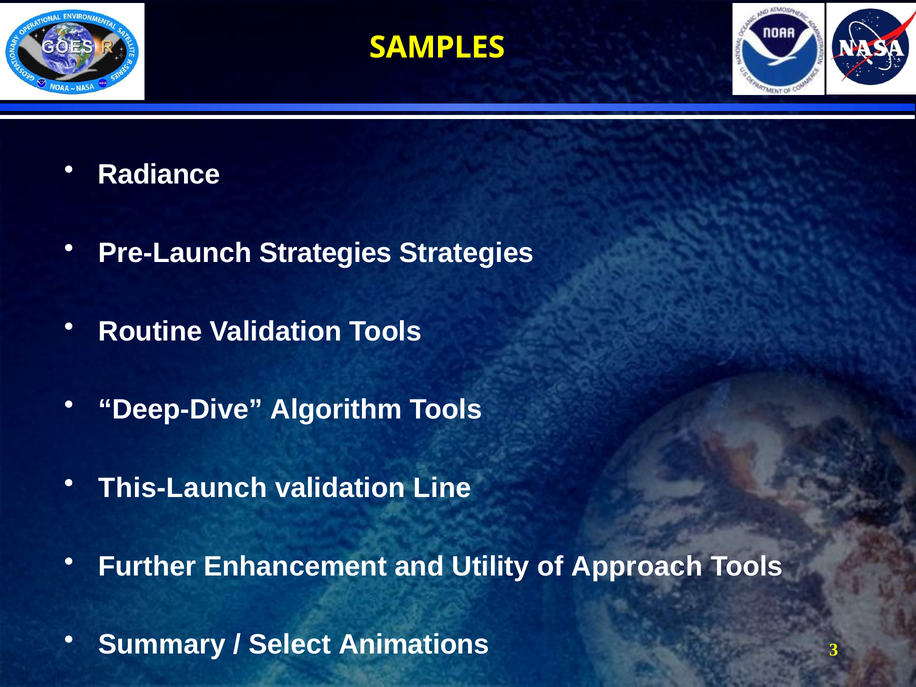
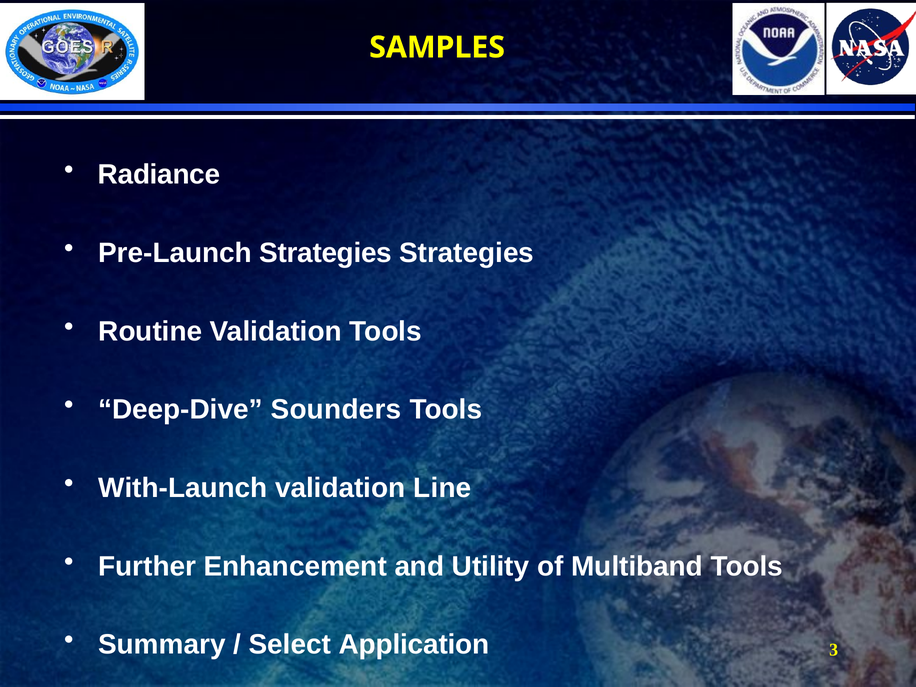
Algorithm: Algorithm -> Sounders
This-Launch: This-Launch -> With-Launch
Approach: Approach -> Multiband
Animations: Animations -> Application
